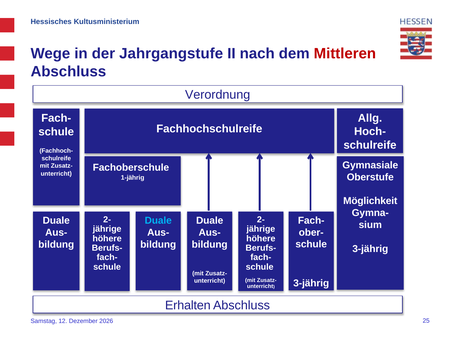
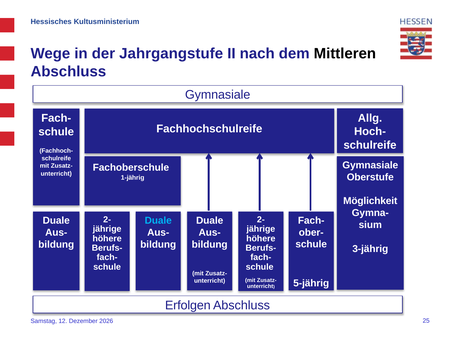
Mittleren colour: red -> black
Verordnung at (218, 95): Verordnung -> Gymnasiale
3-jährig at (311, 283): 3-jährig -> 5-jährig
Erhalten: Erhalten -> Erfolgen
